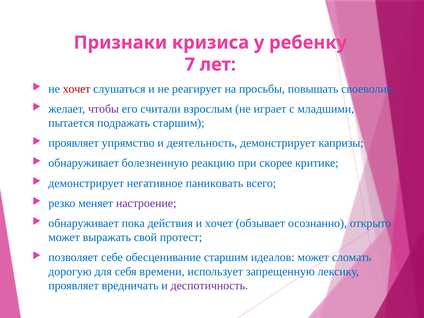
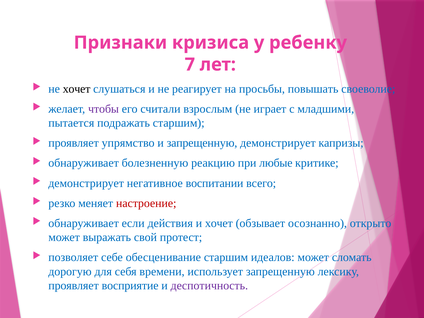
хочет at (77, 89) colour: red -> black
и деятельность: деятельность -> запрещенную
скорее: скорее -> любые
паниковать: паниковать -> воспитании
настроение colour: purple -> red
пока: пока -> если
вредничать: вредничать -> восприятие
